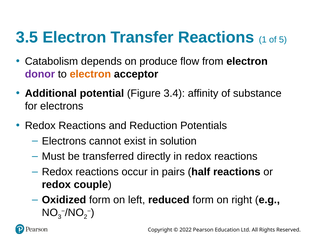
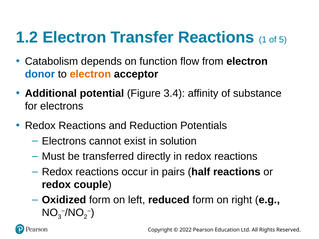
3.5: 3.5 -> 1.2
produce: produce -> function
donor colour: purple -> blue
